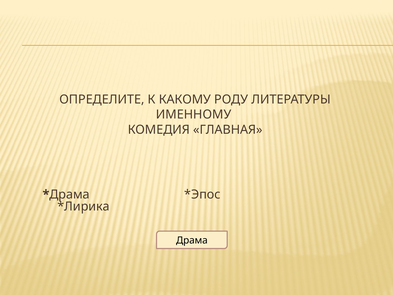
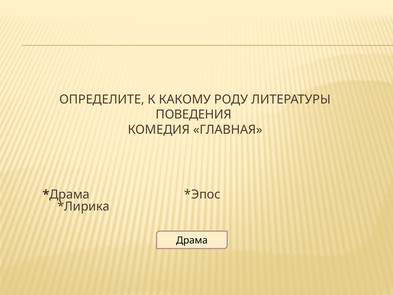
ИМЕННОМУ: ИМЕННОМУ -> ПОВЕДЕНИЯ
